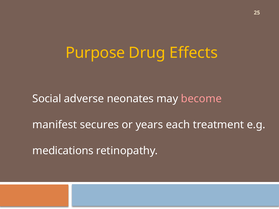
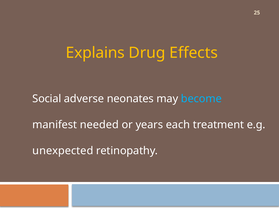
Purpose: Purpose -> Explains
become colour: pink -> light blue
secures: secures -> needed
medications: medications -> unexpected
